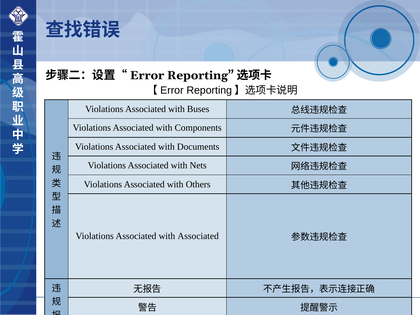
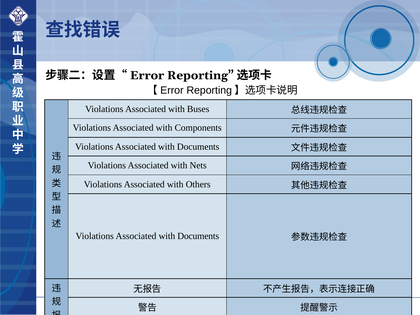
Associated at (198, 236): Associated -> Documents
